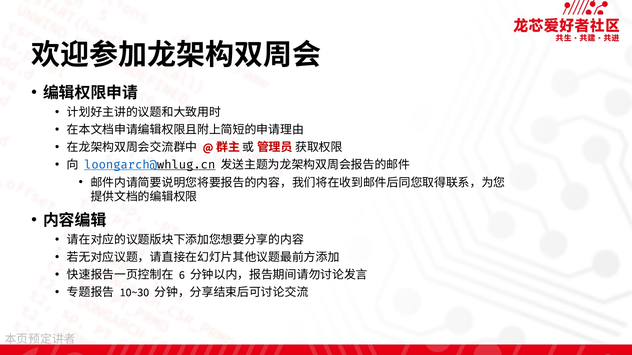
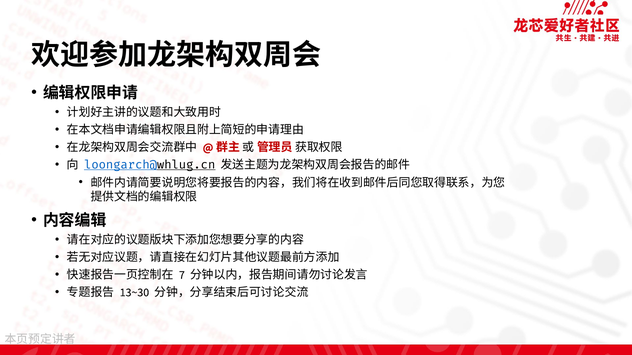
6: 6 -> 7
10~30: 10~30 -> 13~30
